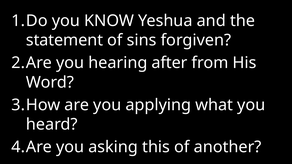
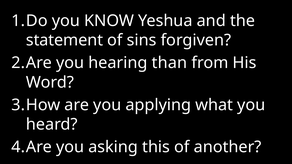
after: after -> than
